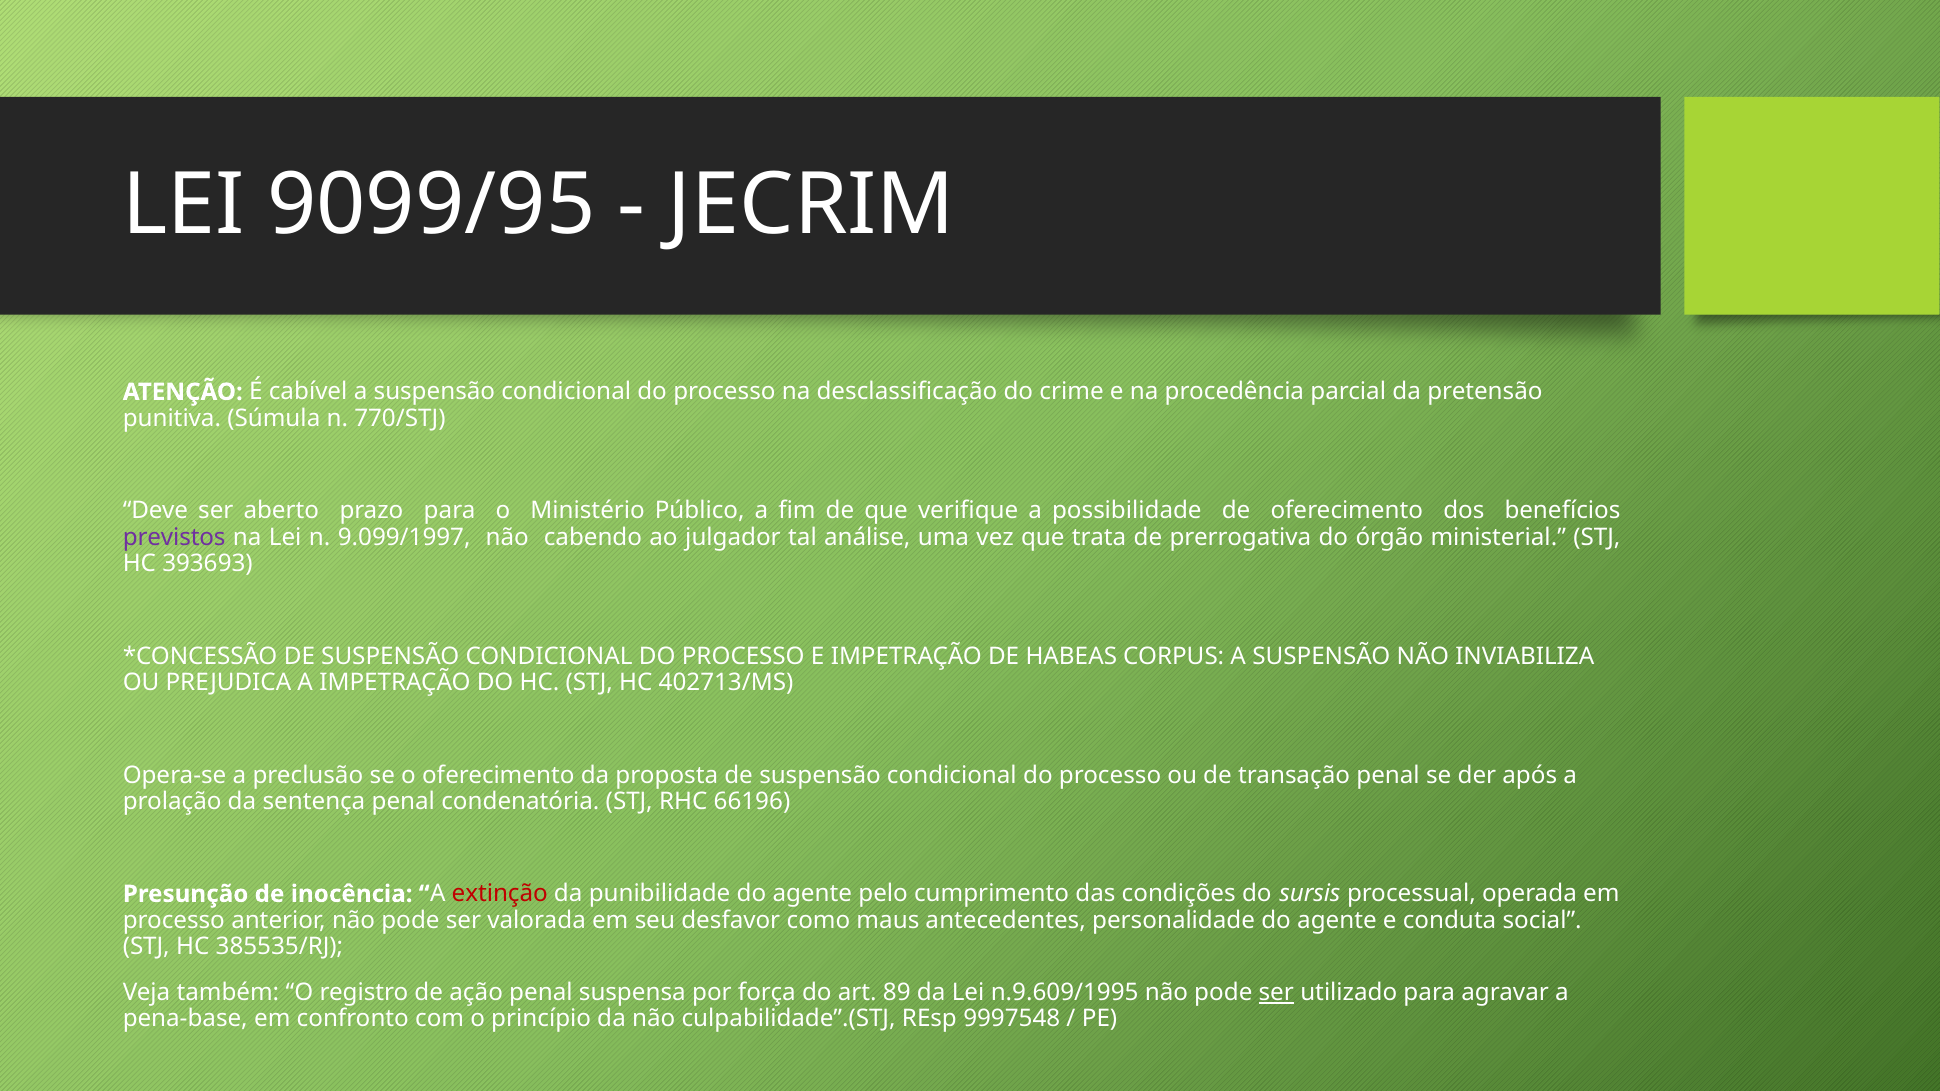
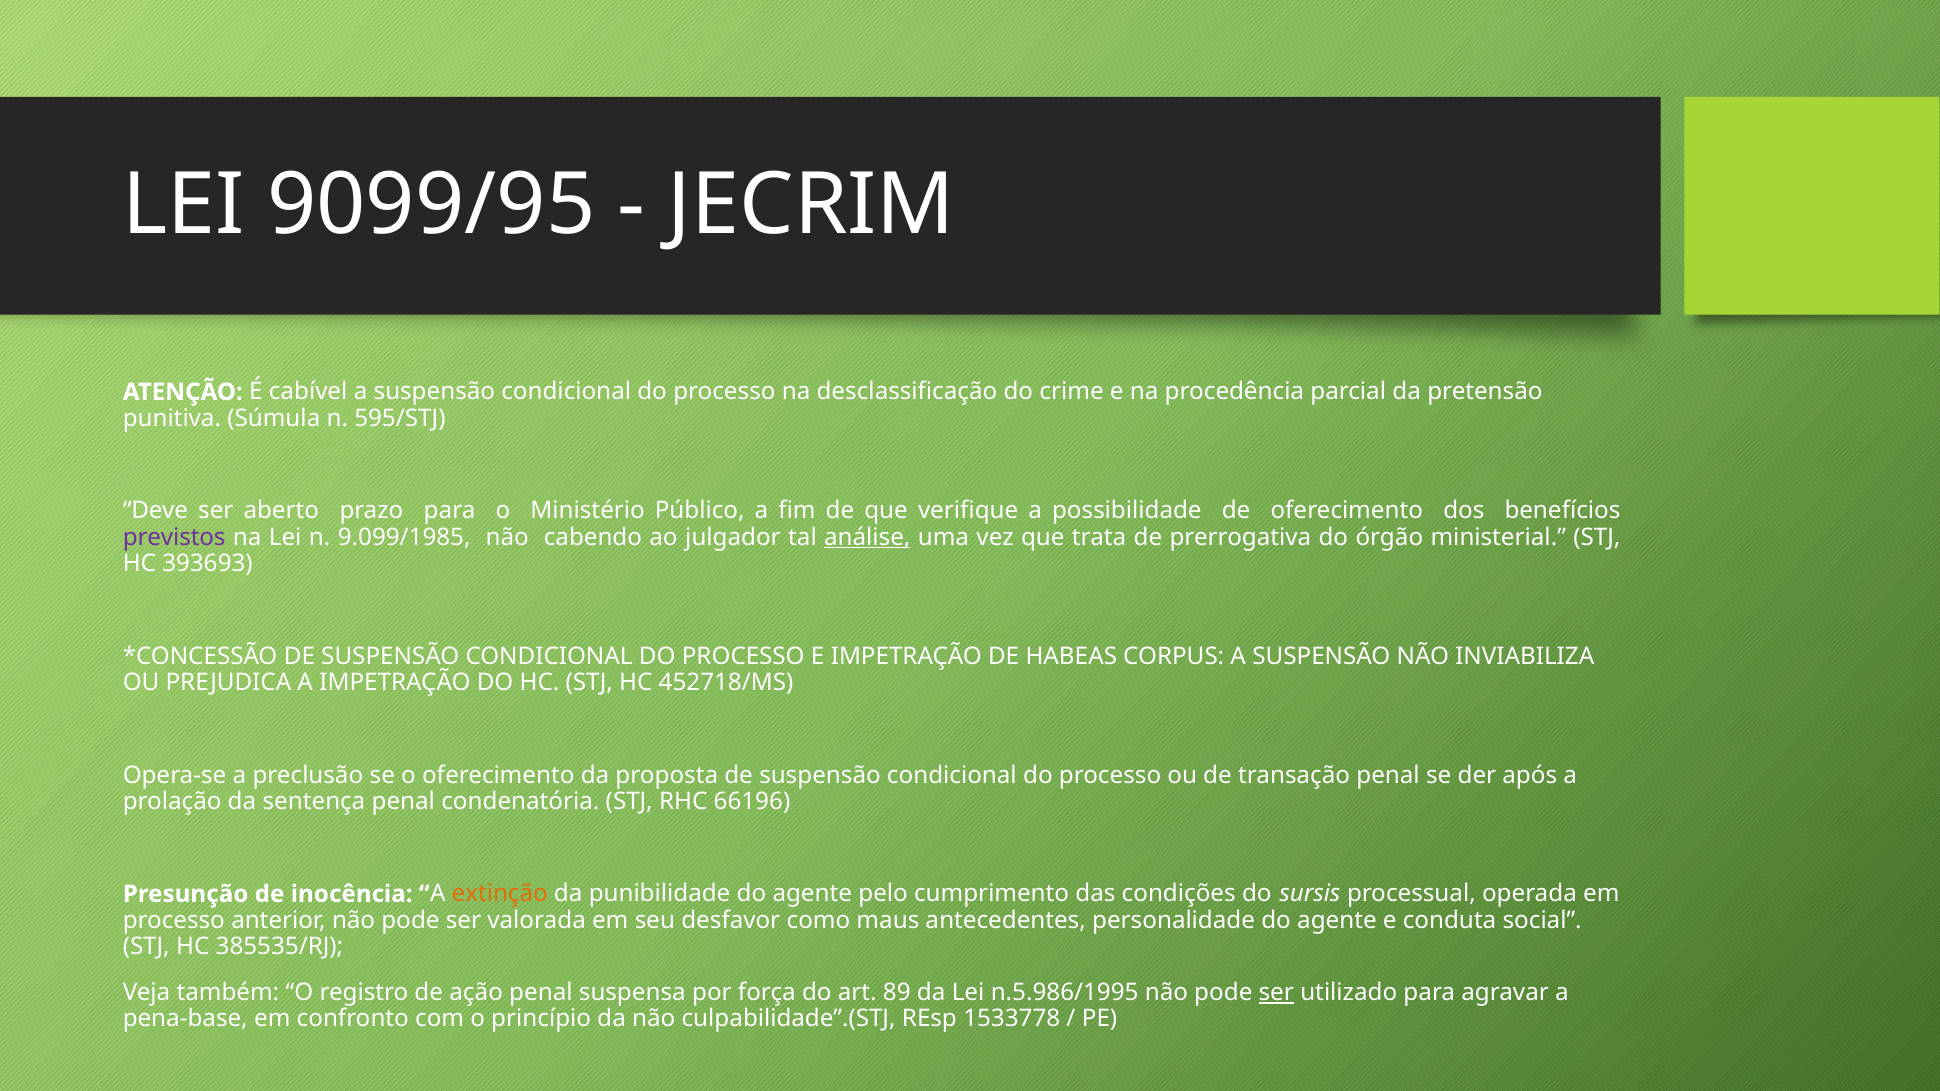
770/STJ: 770/STJ -> 595/STJ
9.099/1997: 9.099/1997 -> 9.099/1985
análise underline: none -> present
402713/MS: 402713/MS -> 452718/MS
extinção colour: red -> orange
n.9.609/1995: n.9.609/1995 -> n.5.986/1995
9997548: 9997548 -> 1533778
